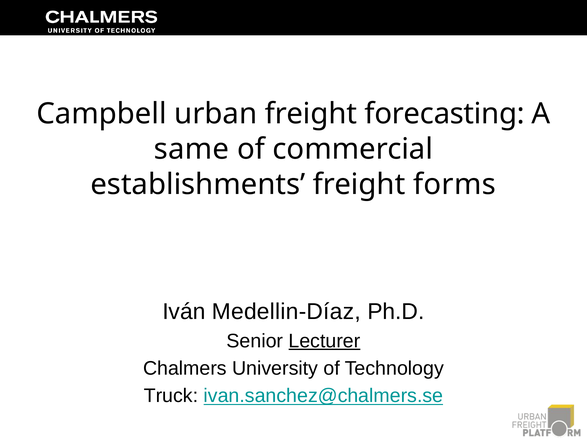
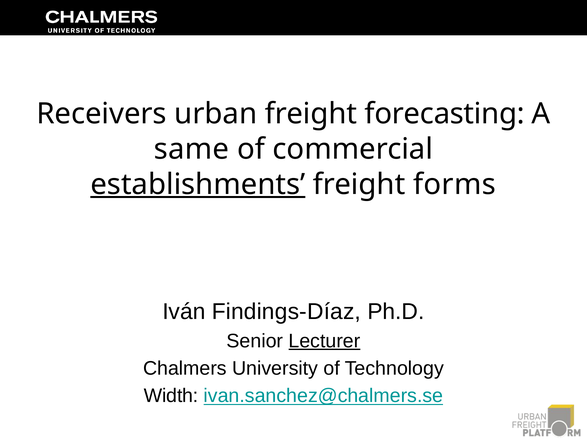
Campbell: Campbell -> Receivers
establishments underline: none -> present
Medellin-Díaz: Medellin-Díaz -> Findings-Díaz
Truck: Truck -> Width
